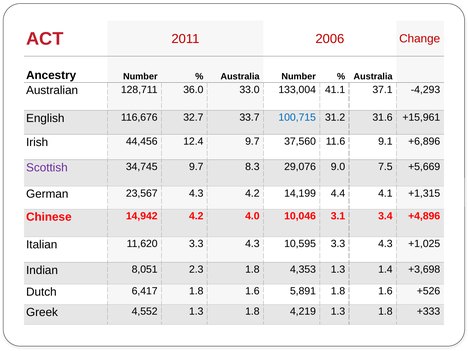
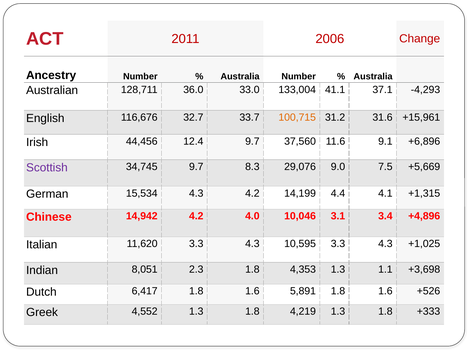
100,715 colour: blue -> orange
23,567: 23,567 -> 15,534
1.4: 1.4 -> 1.1
